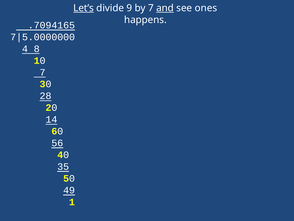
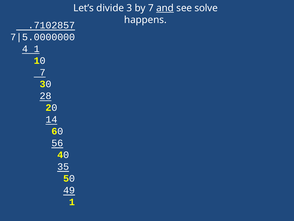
Let’s underline: present -> none
9: 9 -> 3
ones: ones -> solve
.7094165: .7094165 -> .7102857
4 8: 8 -> 1
